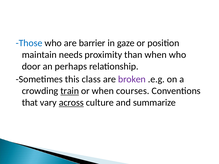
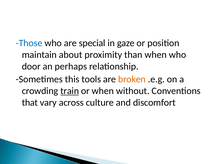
barrier: barrier -> special
needs: needs -> about
class: class -> tools
broken colour: purple -> orange
courses: courses -> without
across underline: present -> none
summarize: summarize -> discomfort
